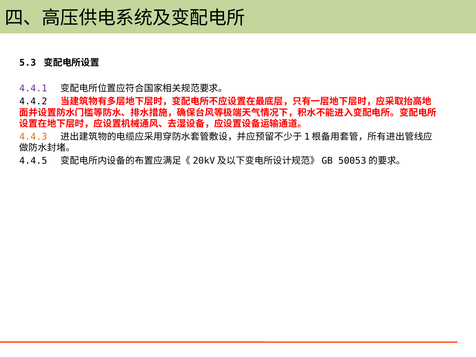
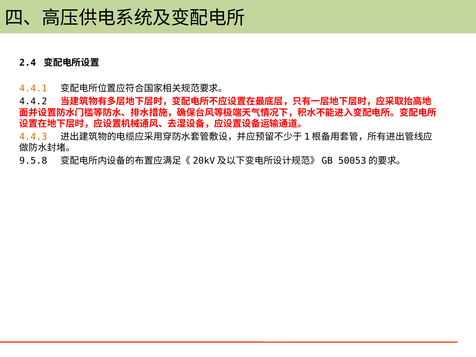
5.3: 5.3 -> 2.4
4.4.1 colour: purple -> orange
4.4.5: 4.4.5 -> 9.5.8
